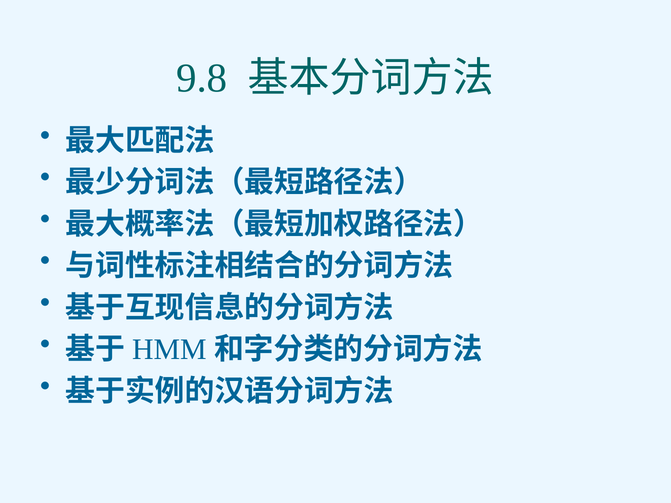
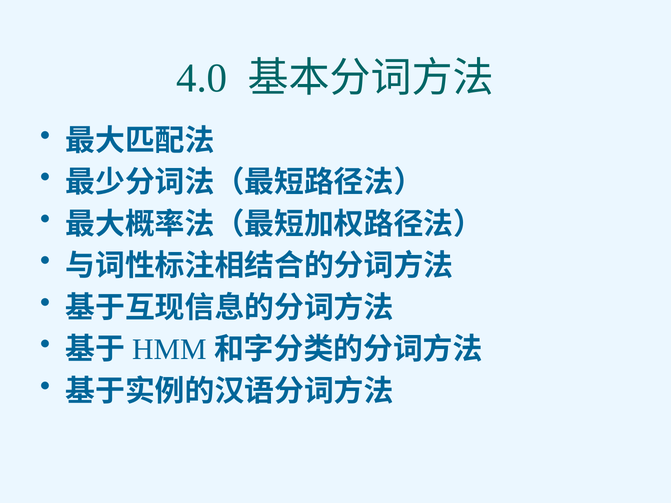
9.8: 9.8 -> 4.0
